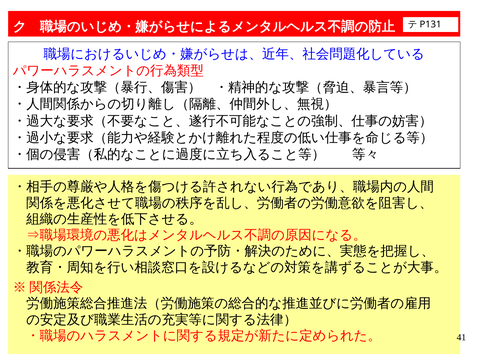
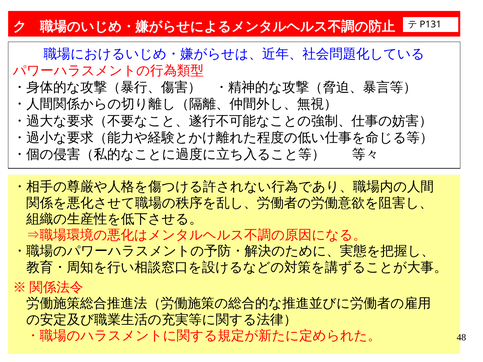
41: 41 -> 48
